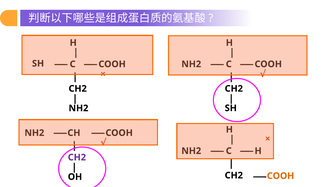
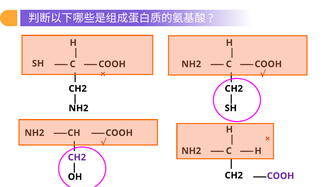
COOH at (281, 176) colour: orange -> purple
